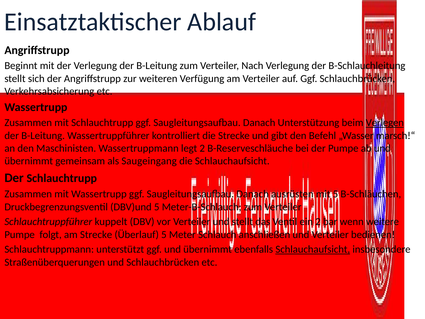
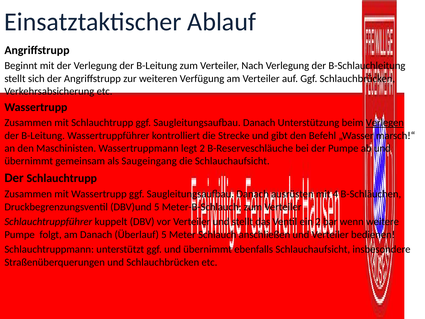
mit 5: 5 -> 4
am Strecke: Strecke -> Danach
Schlauchaufsicht at (313, 249) underline: present -> none
